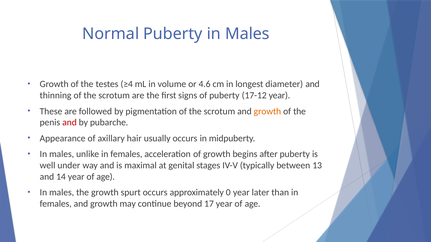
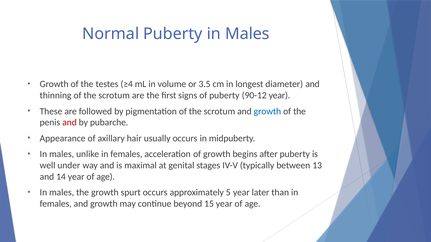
4.6: 4.6 -> 3.5
17-12: 17-12 -> 90-12
growth at (267, 111) colour: orange -> blue
0: 0 -> 5
17: 17 -> 15
